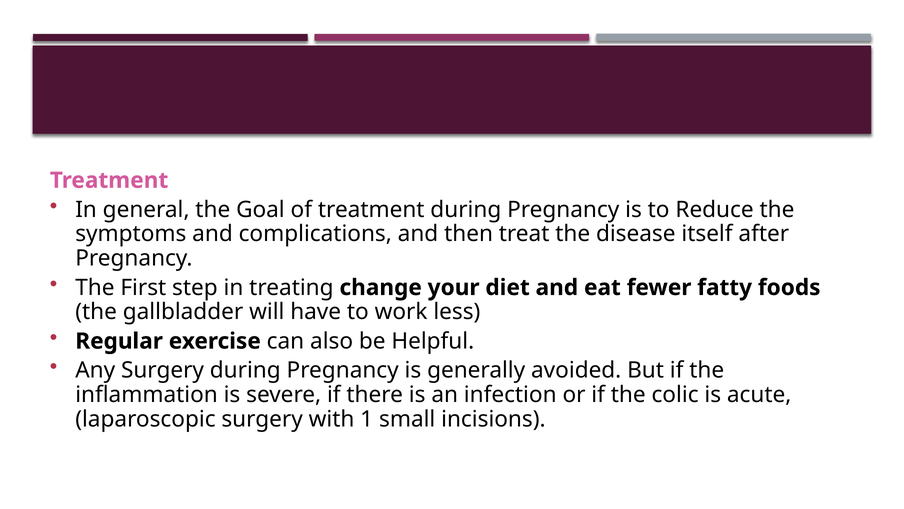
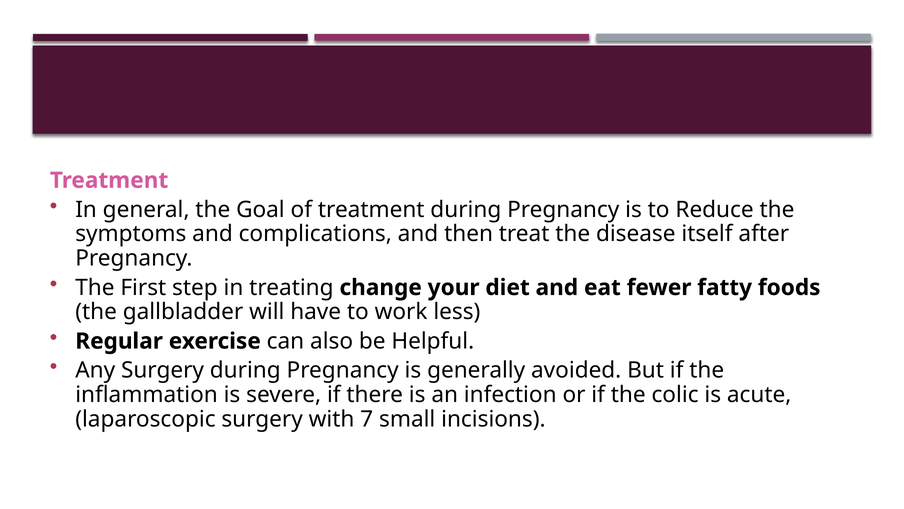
1: 1 -> 7
